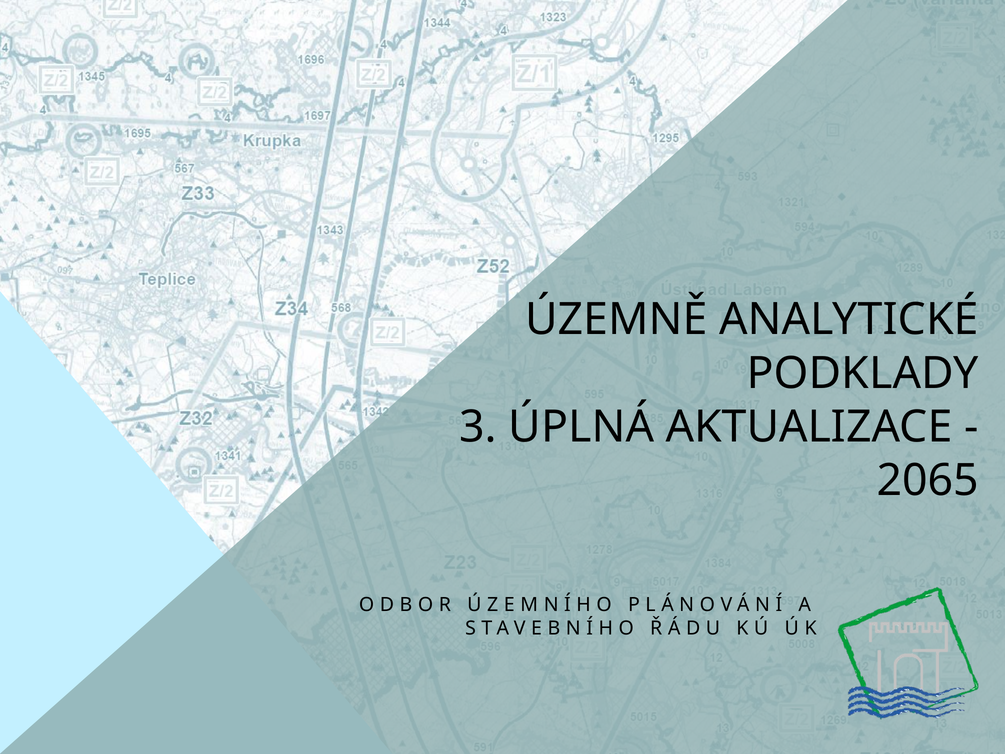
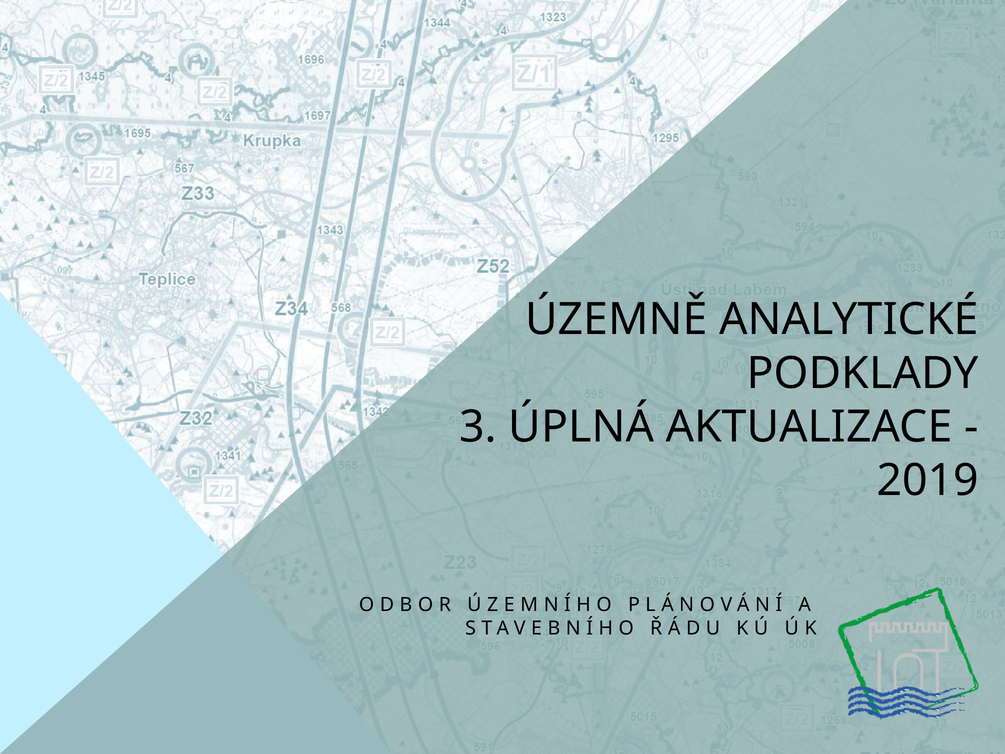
2065: 2065 -> 2019
